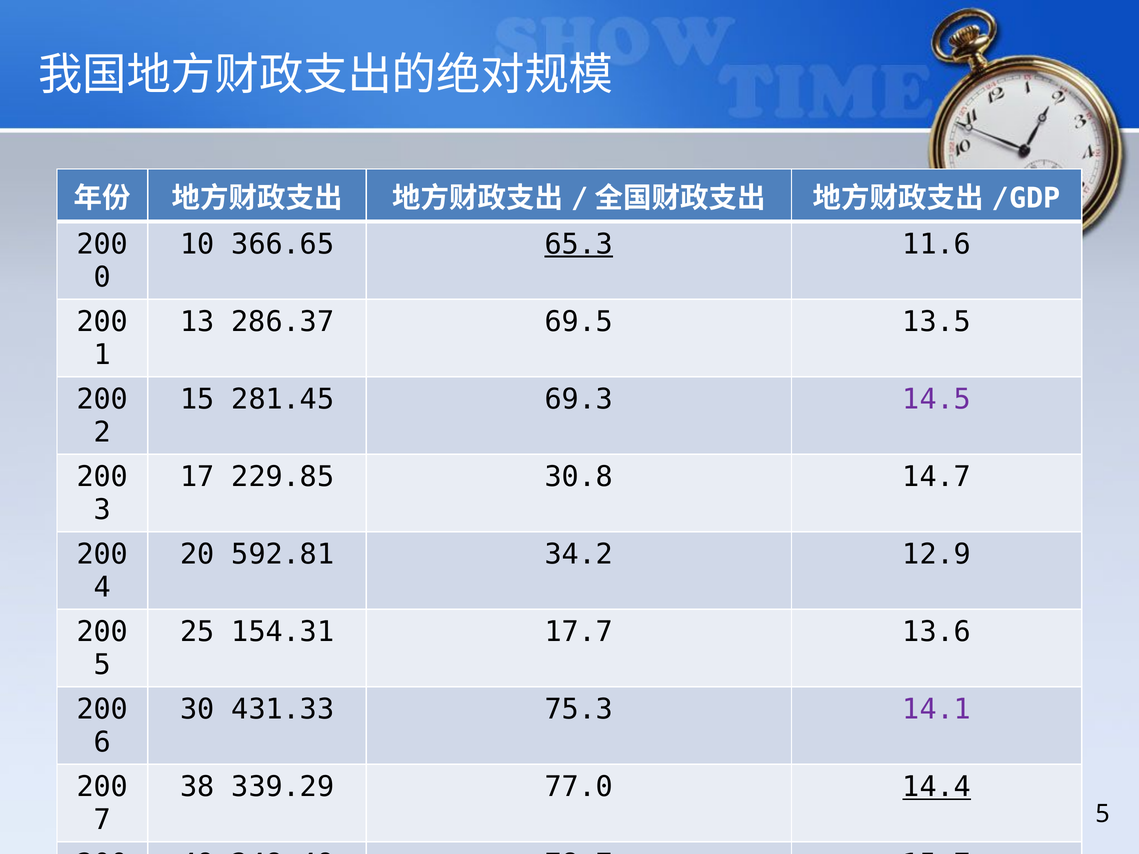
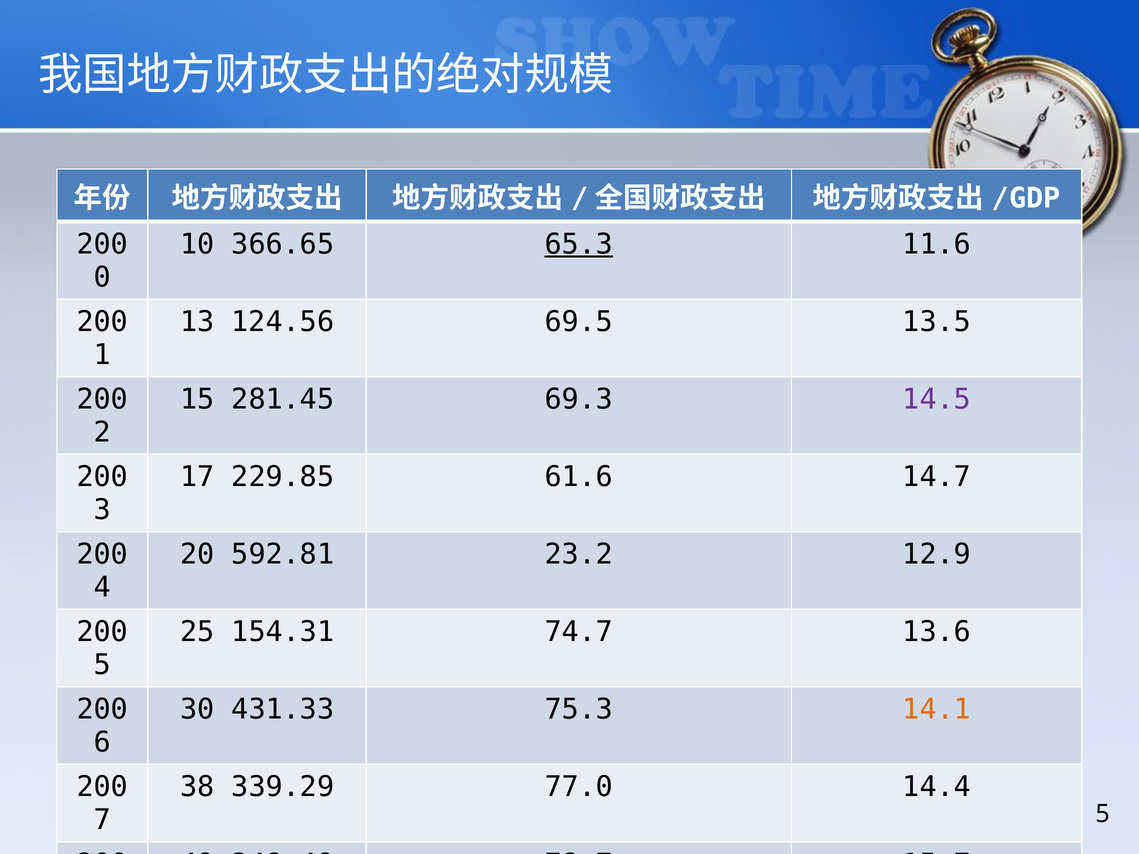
286.37: 286.37 -> 124.56
30.8: 30.8 -> 61.6
34.2: 34.2 -> 23.2
17.7: 17.7 -> 74.7
14.1 colour: purple -> orange
14.4 underline: present -> none
